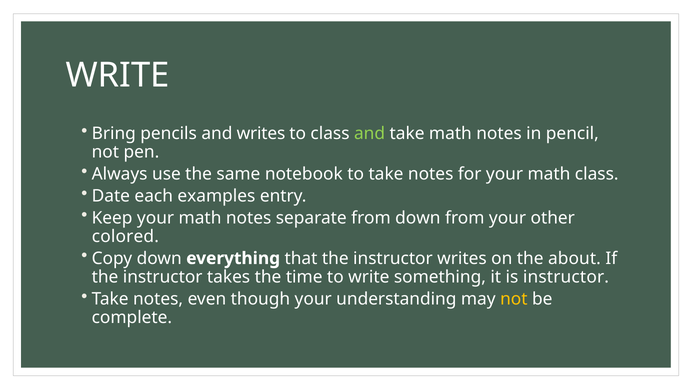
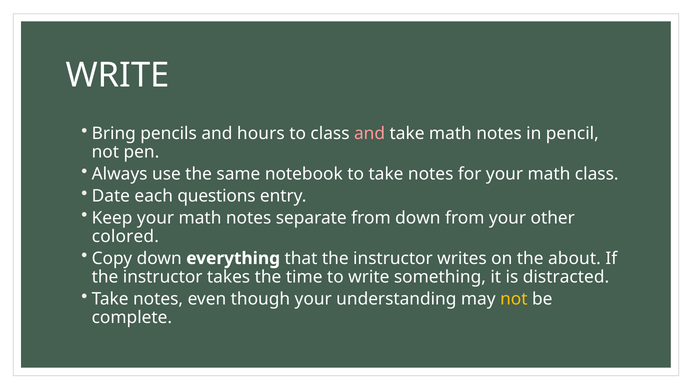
and writes: writes -> hours
and at (370, 134) colour: light green -> pink
examples: examples -> questions
is instructor: instructor -> distracted
